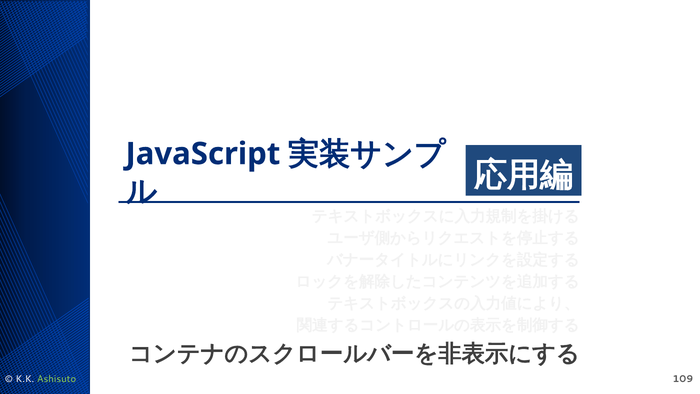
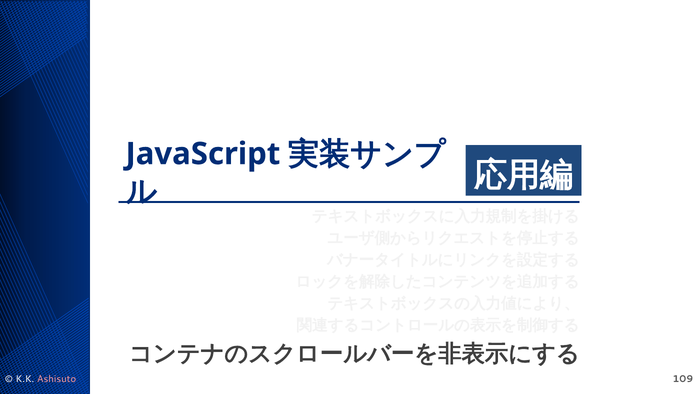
Ashisuto colour: light green -> pink
